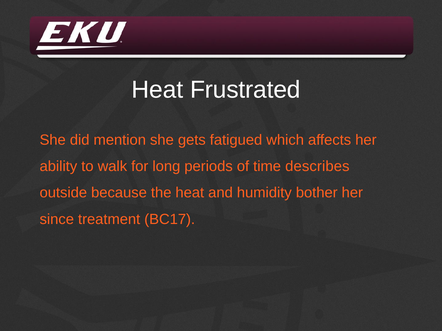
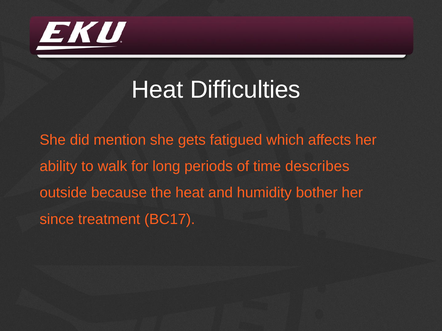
Frustrated: Frustrated -> Difficulties
